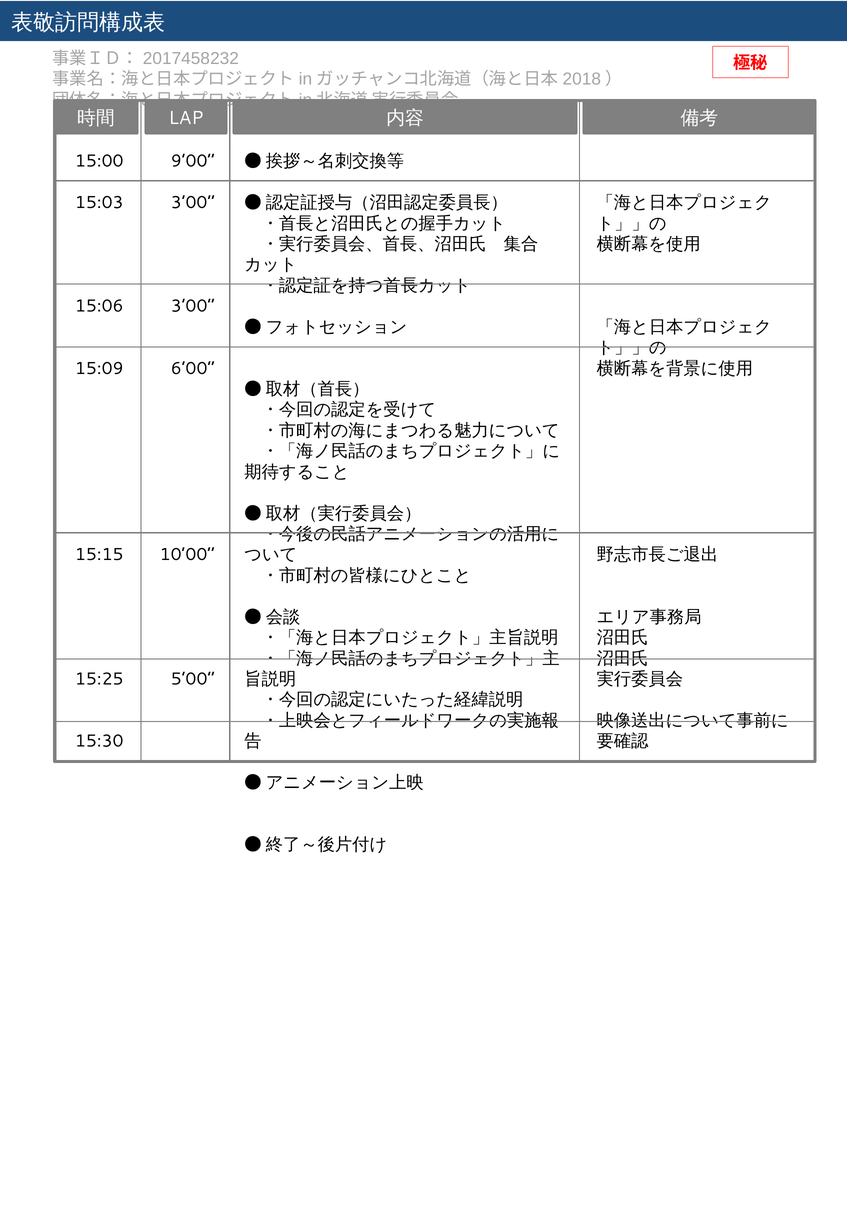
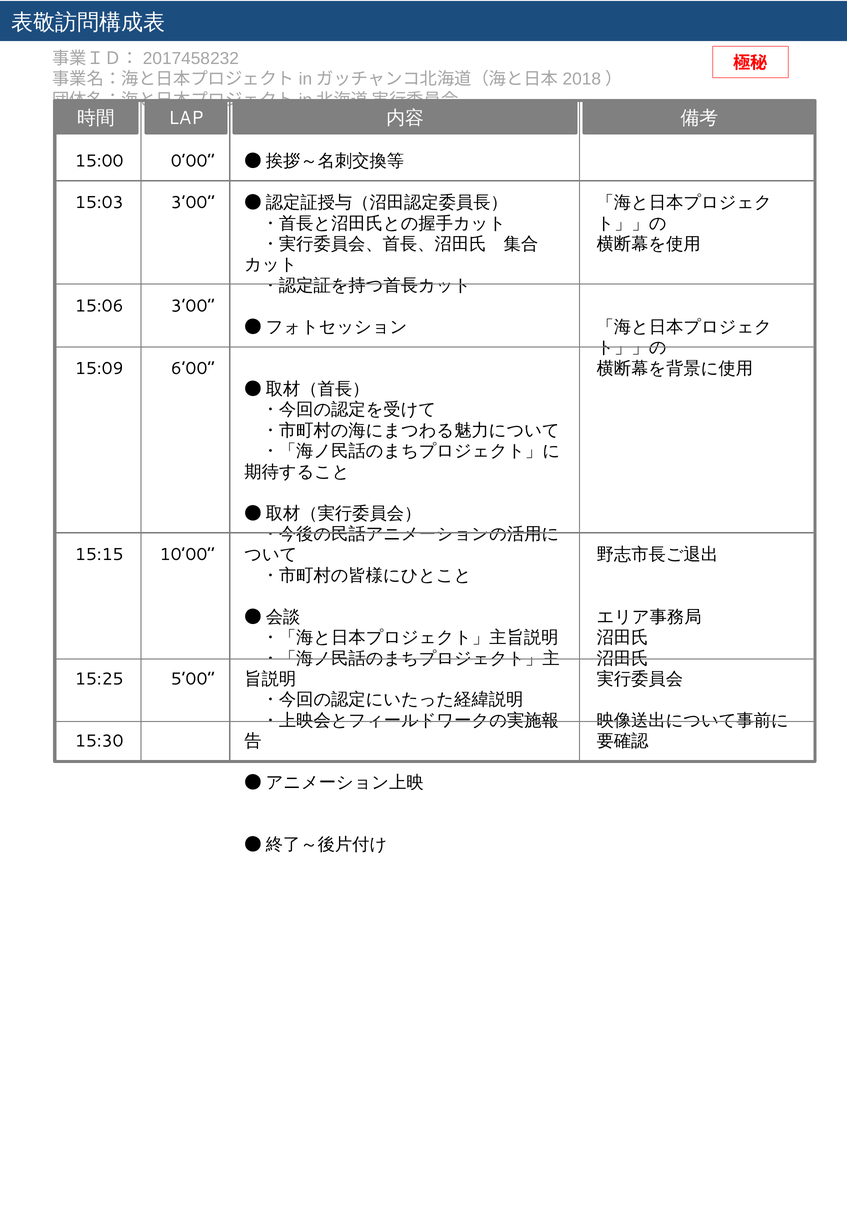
9’00: 9’00 -> 0’00
